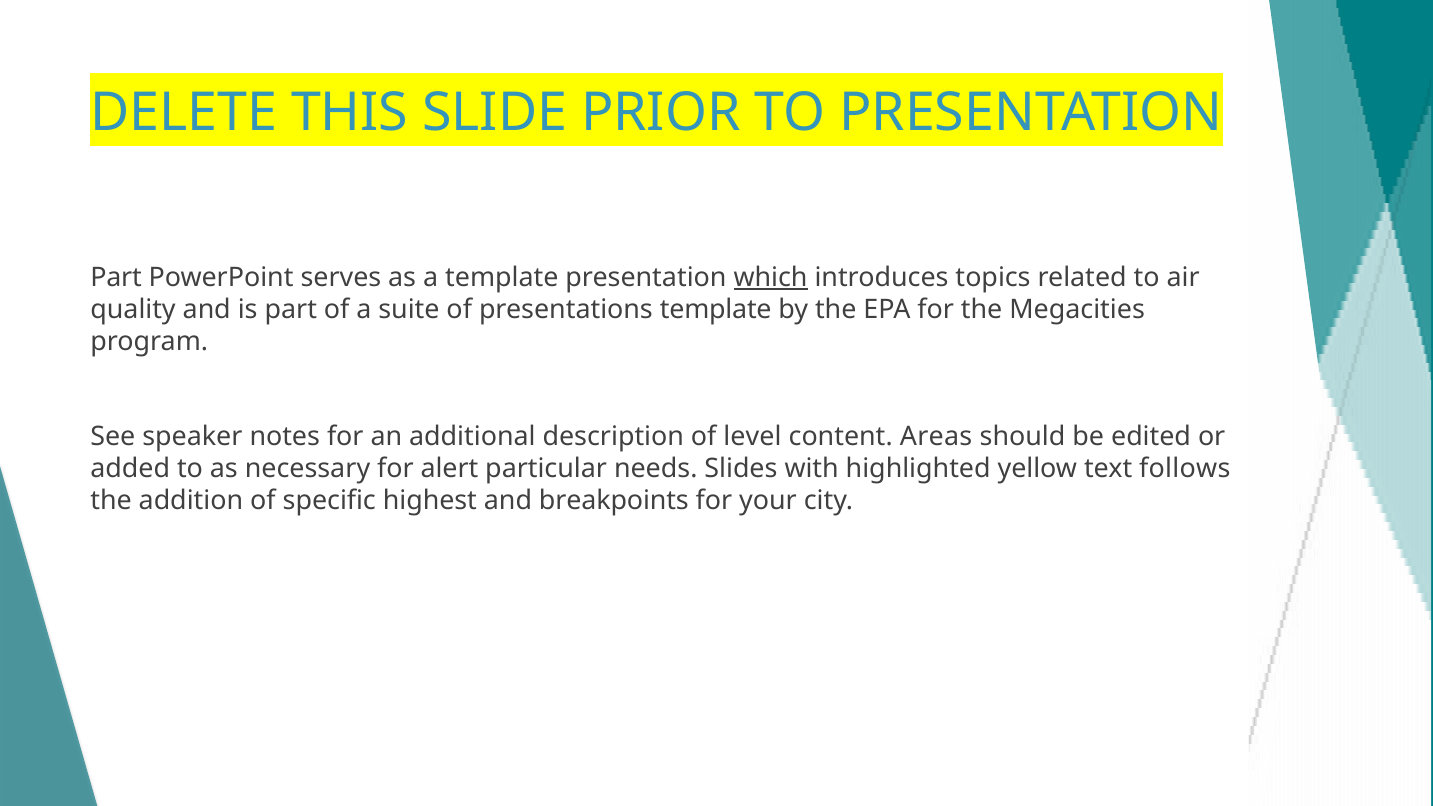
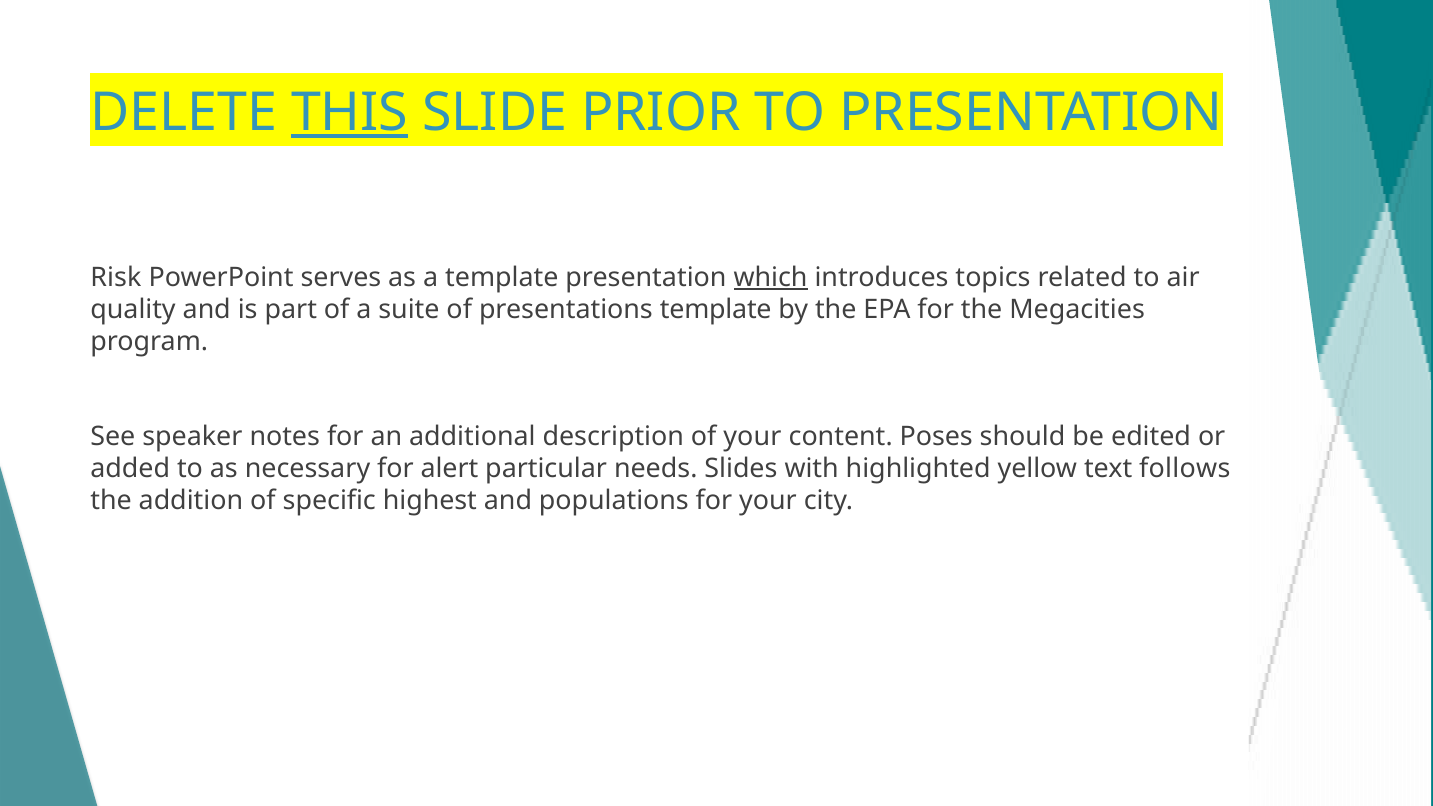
THIS underline: none -> present
Part at (116, 277): Part -> Risk
of level: level -> your
Areas: Areas -> Poses
breakpoints: breakpoints -> populations
